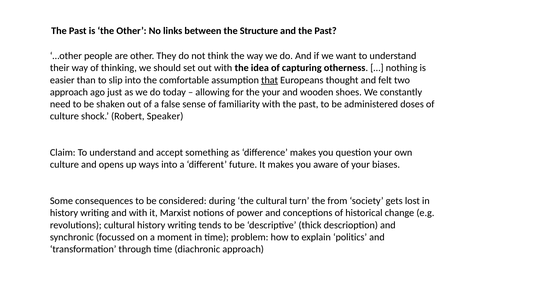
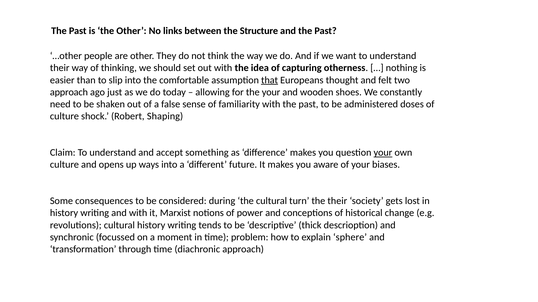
Speaker: Speaker -> Shaping
your at (383, 153) underline: none -> present
the from: from -> their
politics: politics -> sphere
